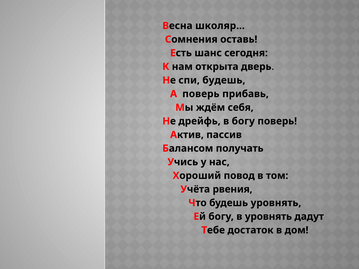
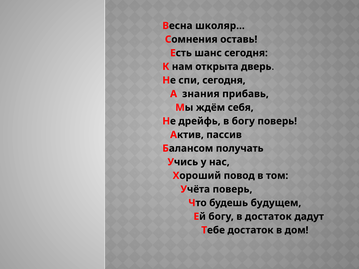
спи будешь: будешь -> сегодня
А поверь: поверь -> знания
Учёта рвения: рвения -> поверь
будешь уровнять: уровнять -> будущем
в уровнять: уровнять -> достаток
